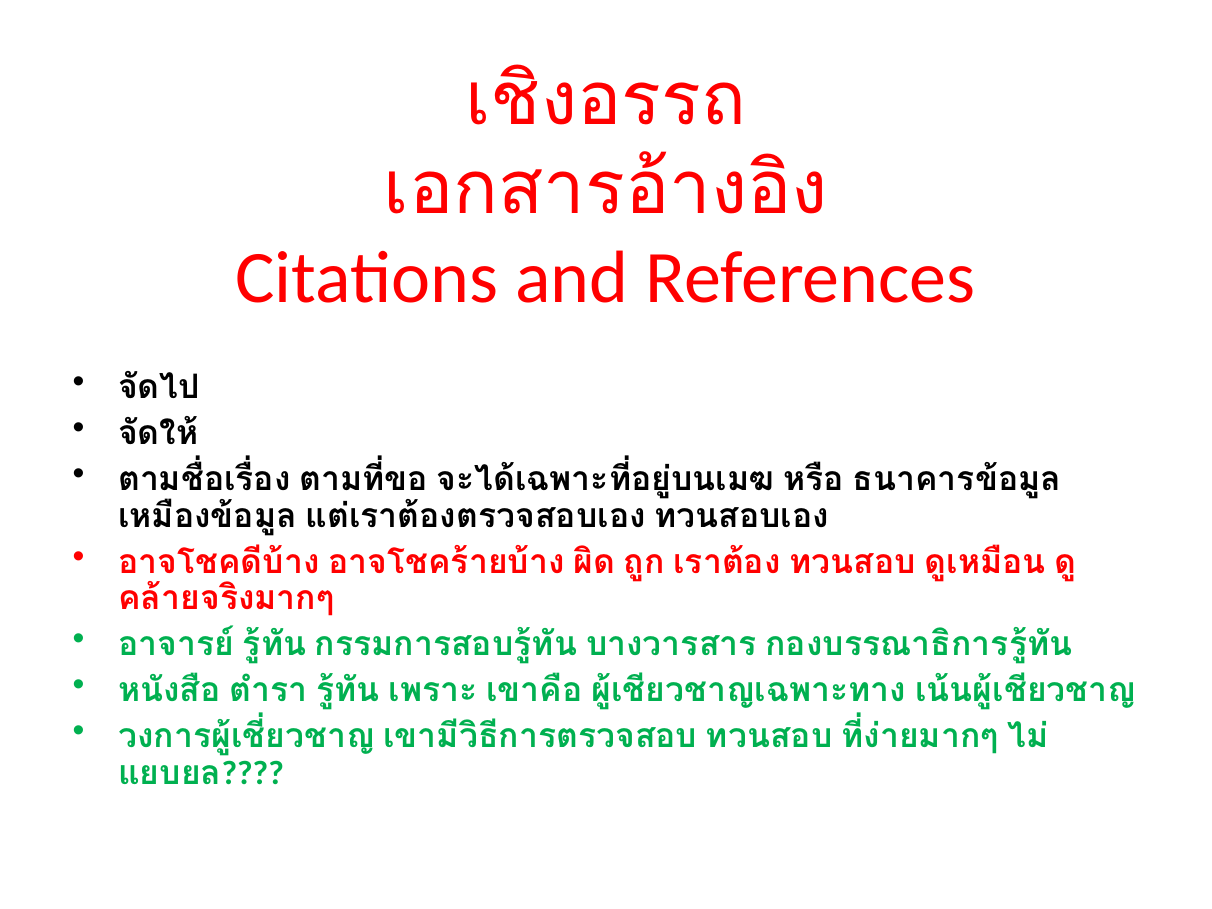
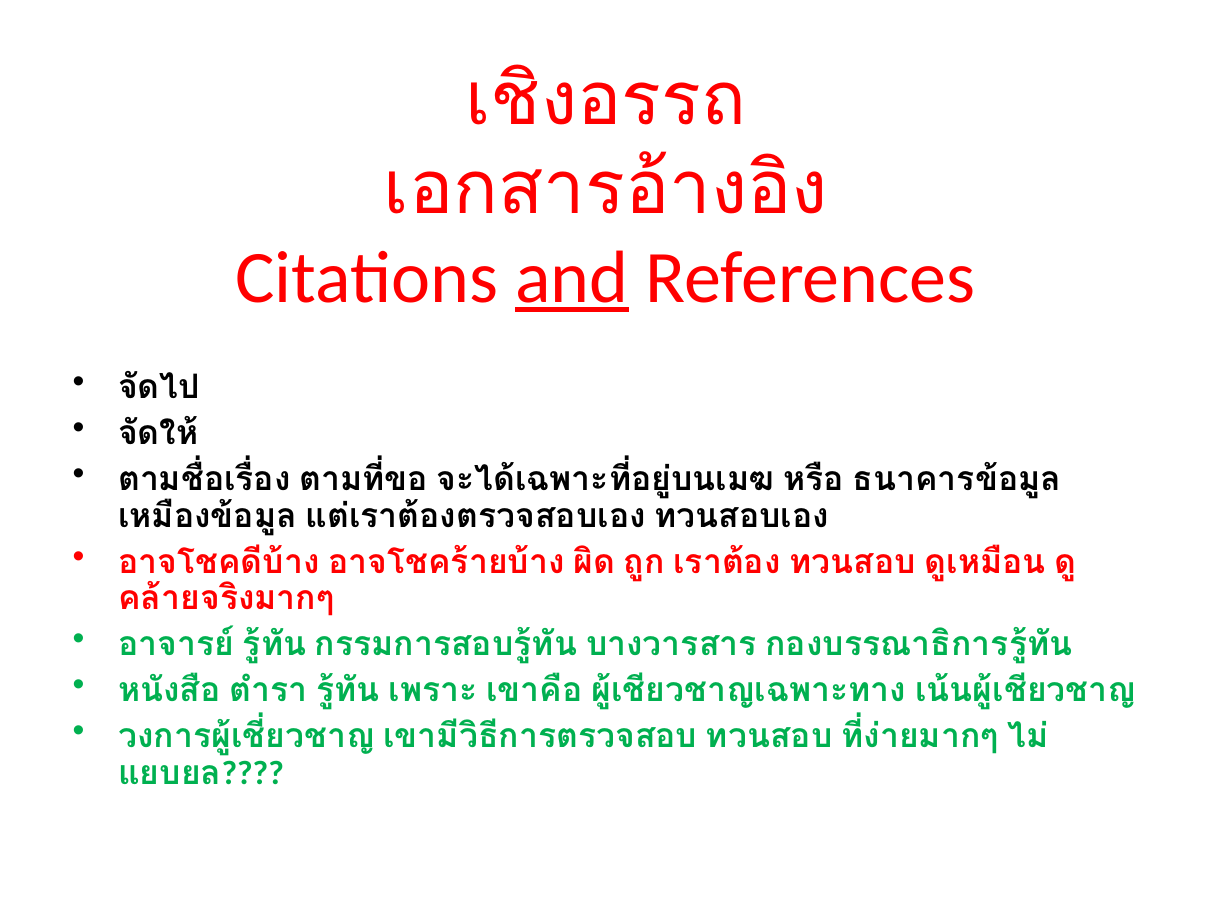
and underline: none -> present
